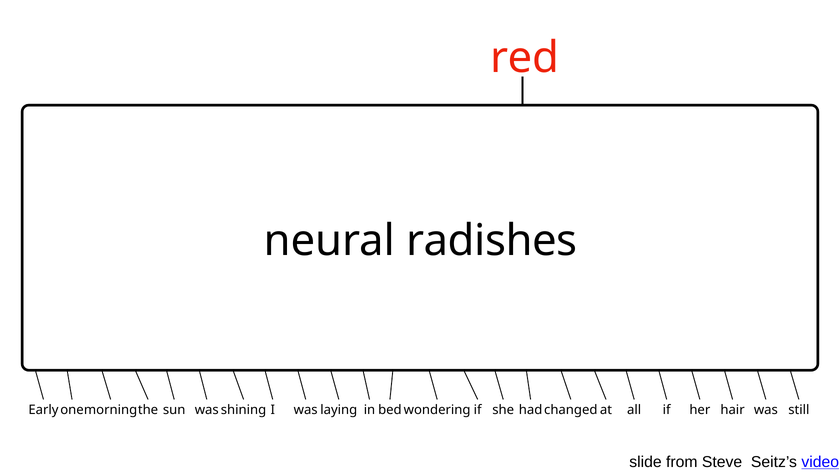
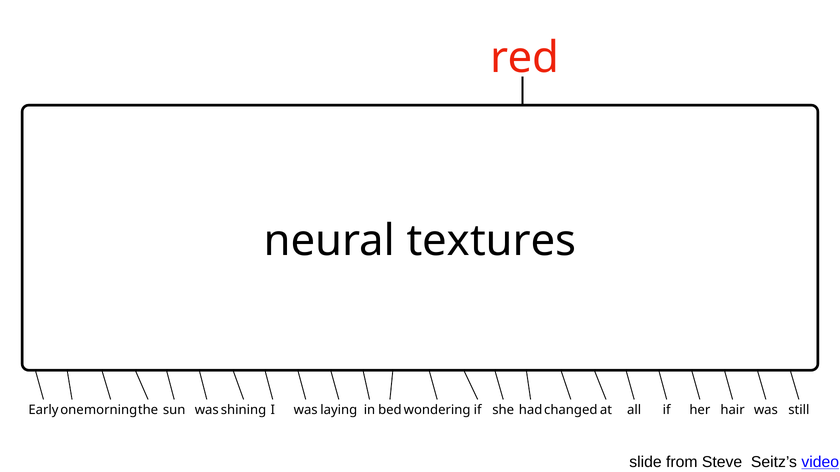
radishes: radishes -> textures
